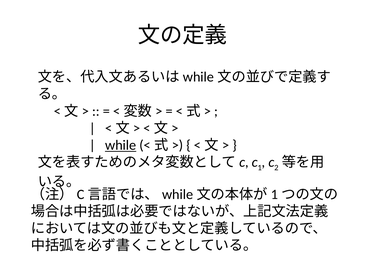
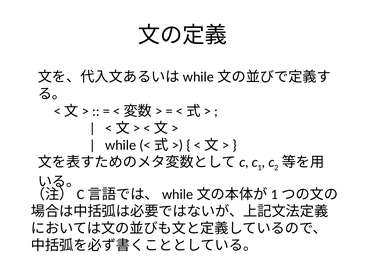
while underline: present -> none
